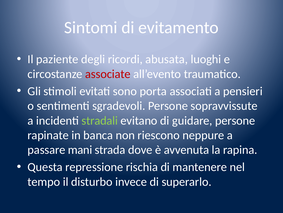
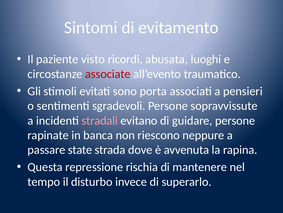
degli: degli -> visto
stradali colour: light green -> pink
mani: mani -> state
